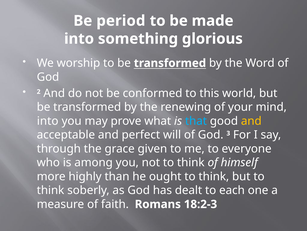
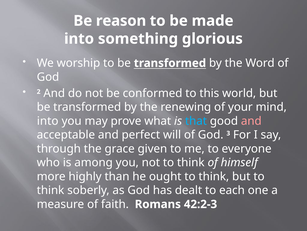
period: period -> reason
and at (251, 121) colour: yellow -> pink
18:2-3: 18:2-3 -> 42:2-3
